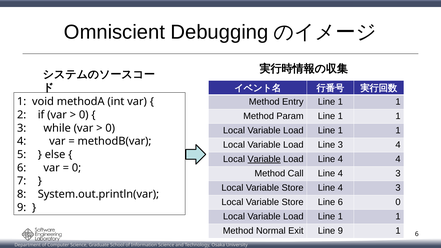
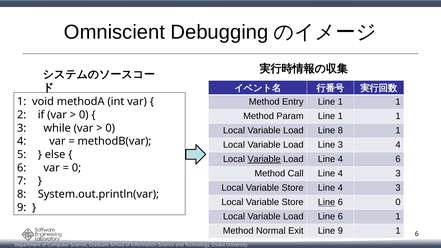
1 at (340, 130): 1 -> 8
4 4: 4 -> 6
Line at (327, 202) underline: none -> present
1 at (340, 217): 1 -> 6
